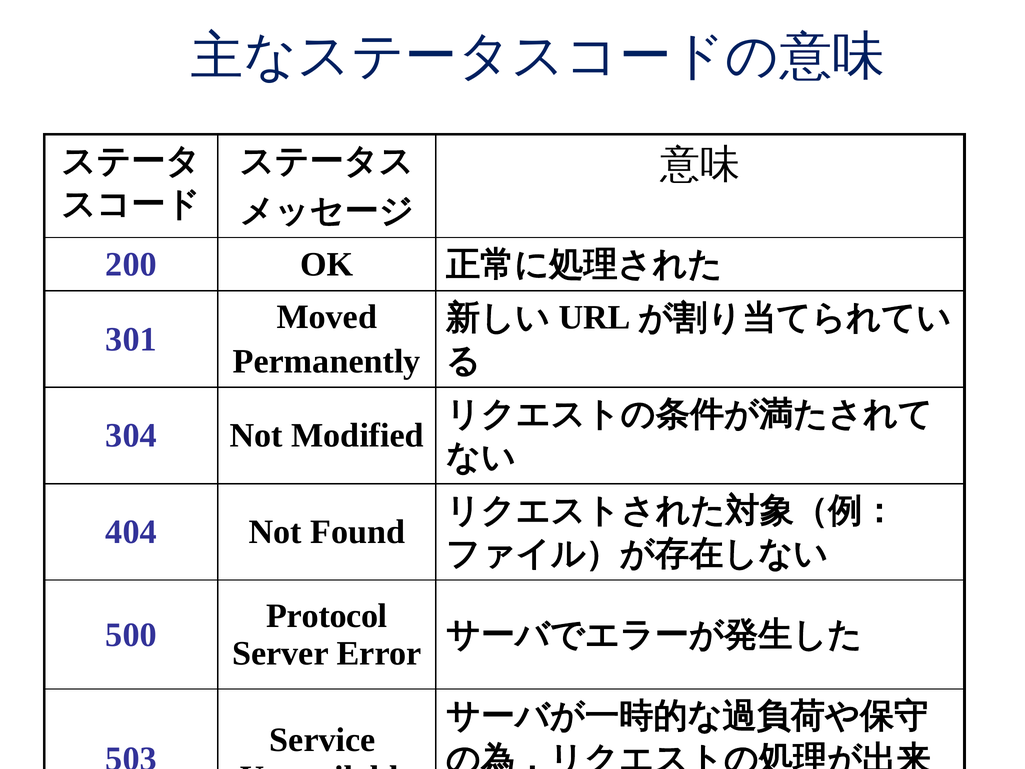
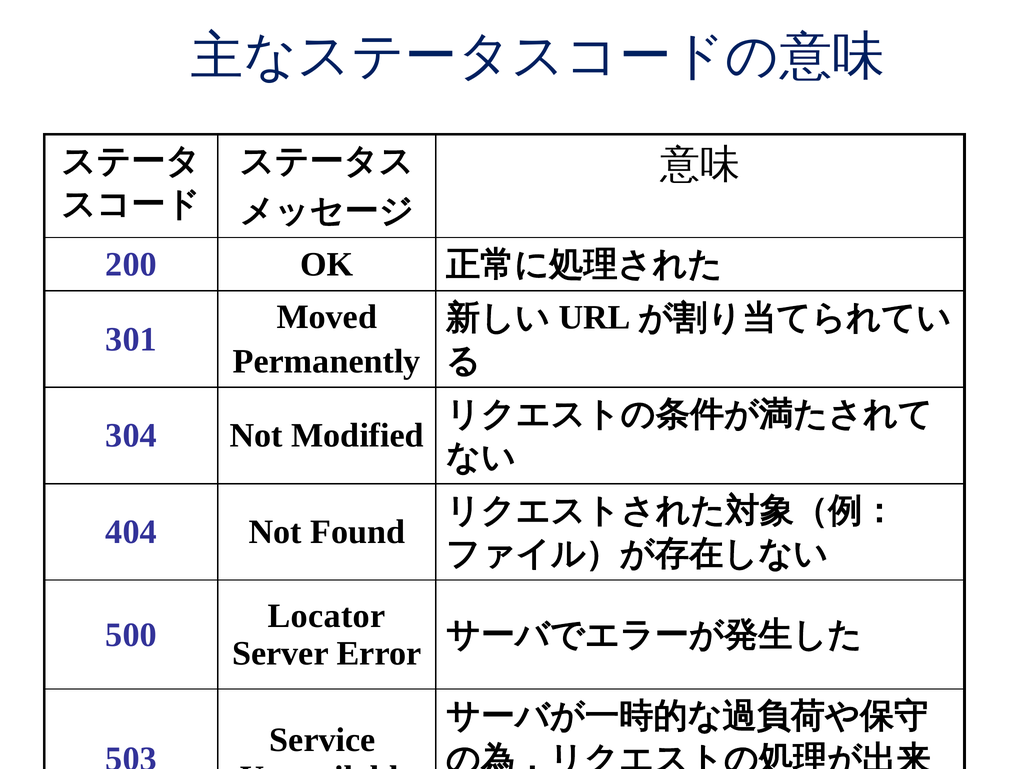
Protocol: Protocol -> Locator
